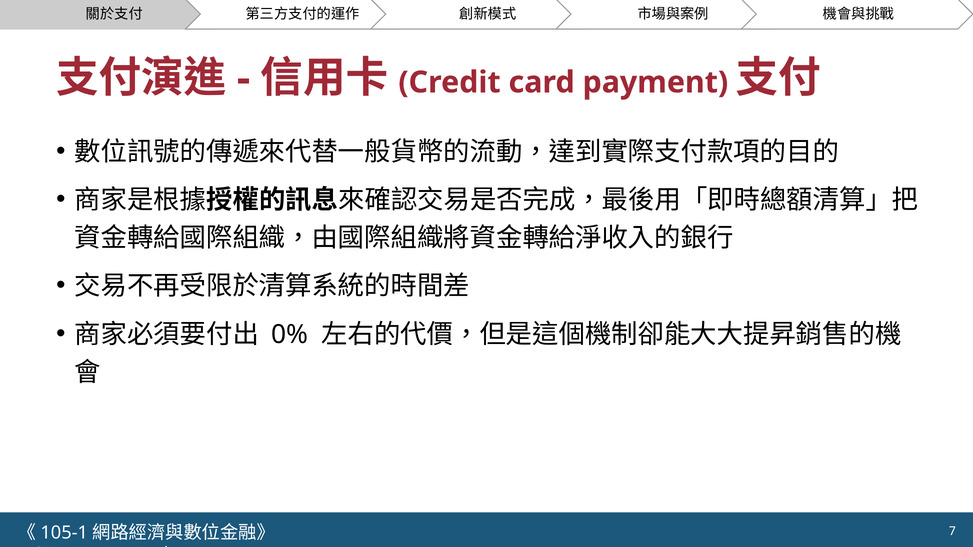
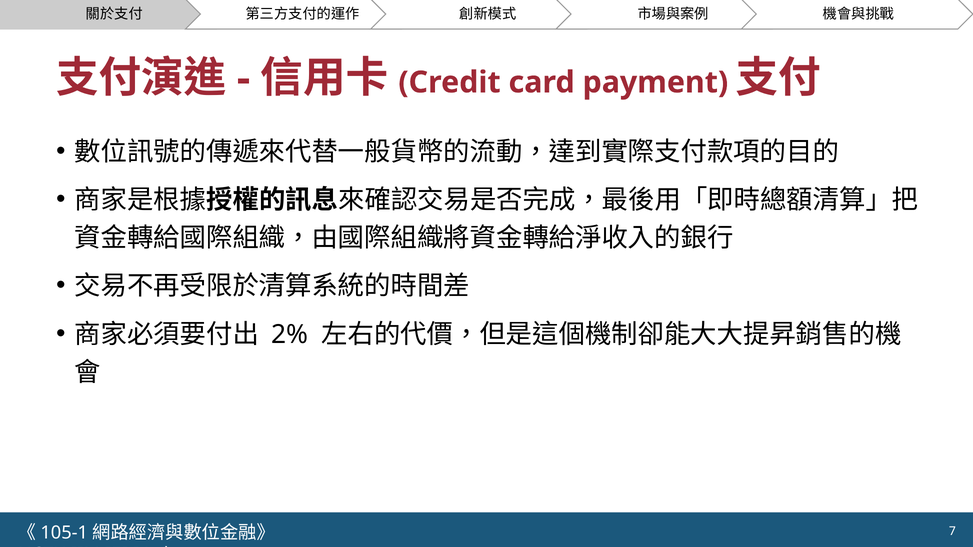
0%: 0% -> 2%
